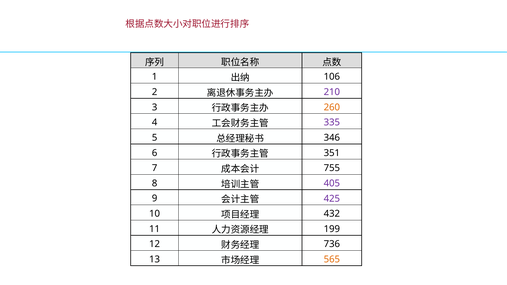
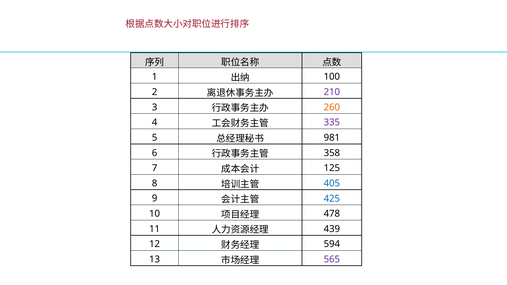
106: 106 -> 100
346: 346 -> 981
351: 351 -> 358
755: 755 -> 125
405 colour: purple -> blue
425 colour: purple -> blue
432: 432 -> 478
199: 199 -> 439
736: 736 -> 594
565 colour: orange -> purple
